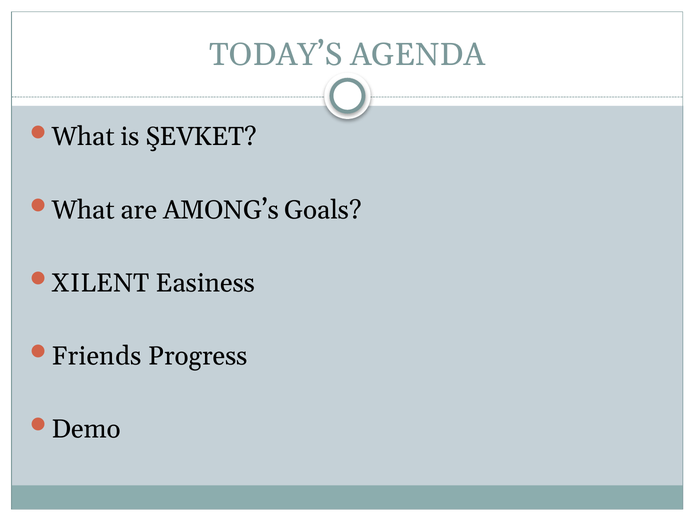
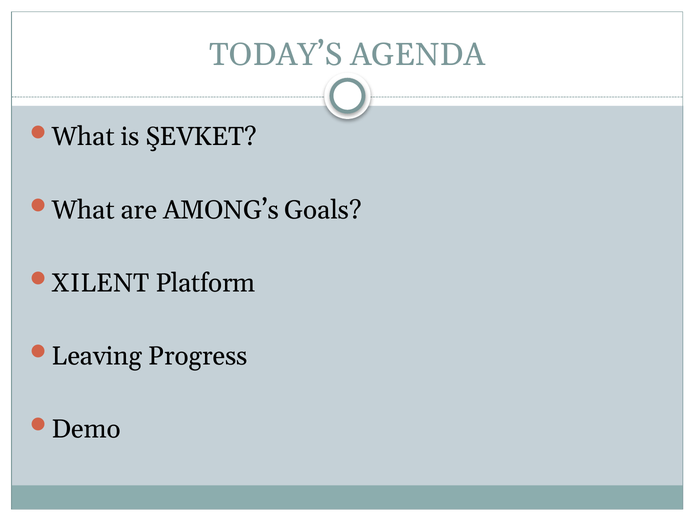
Easiness: Easiness -> Platform
Friends: Friends -> Leaving
